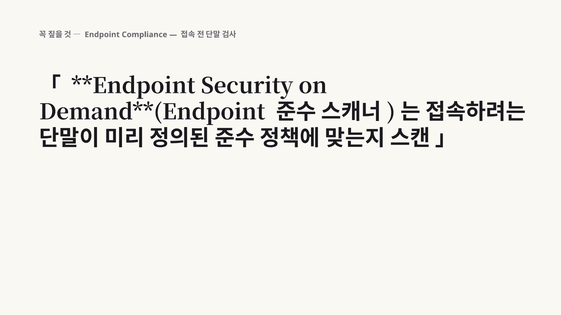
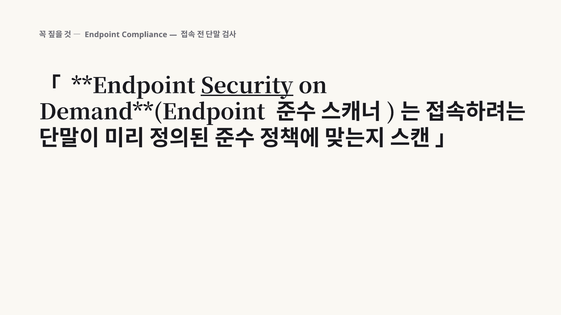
Security underline: none -> present
